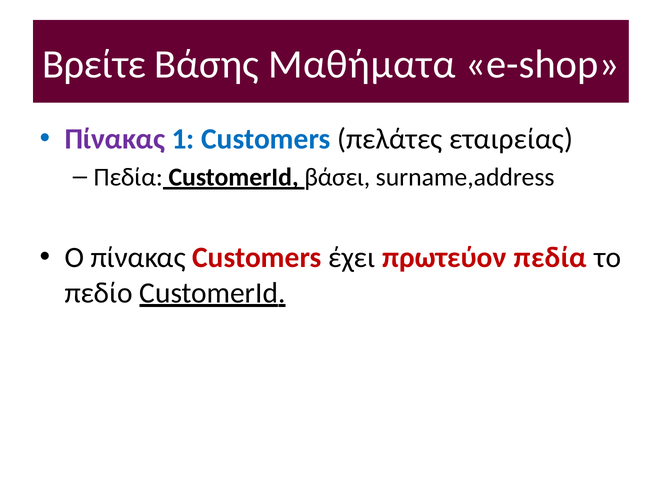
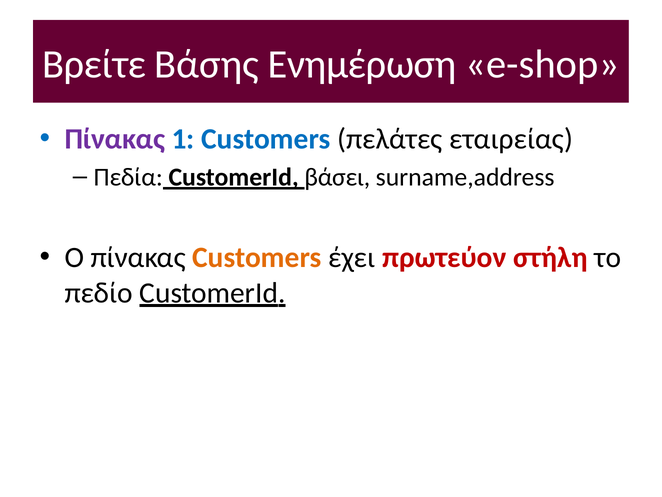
Μαθήματα: Μαθήματα -> Ενημέρωση
Customers at (257, 257) colour: red -> orange
πρωτεύον πεδία: πεδία -> στήλη
